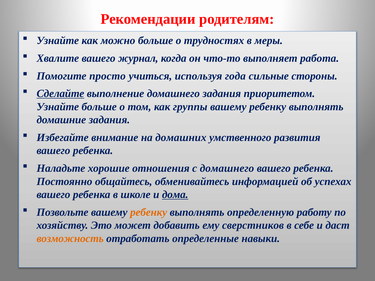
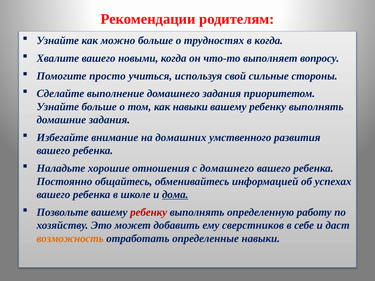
в меры: меры -> когда
журнал: журнал -> новыми
работа: работа -> вопросу
года: года -> свой
Сделайте underline: present -> none
как группы: группы -> навыки
ребенку at (149, 212) colour: orange -> red
